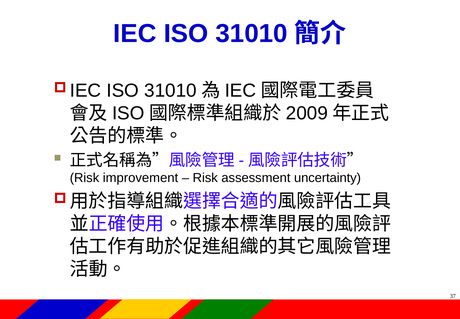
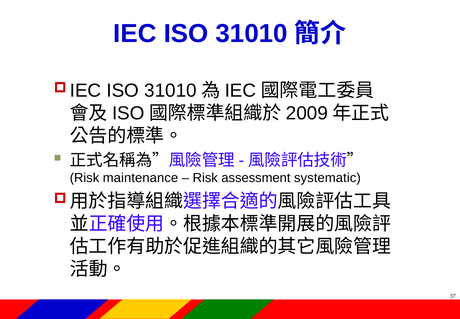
improvement: improvement -> maintenance
uncertainty: uncertainty -> systematic
